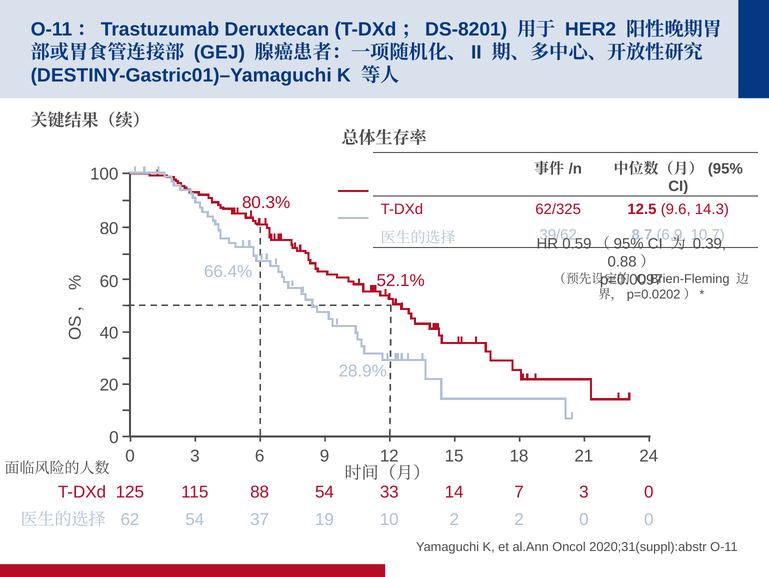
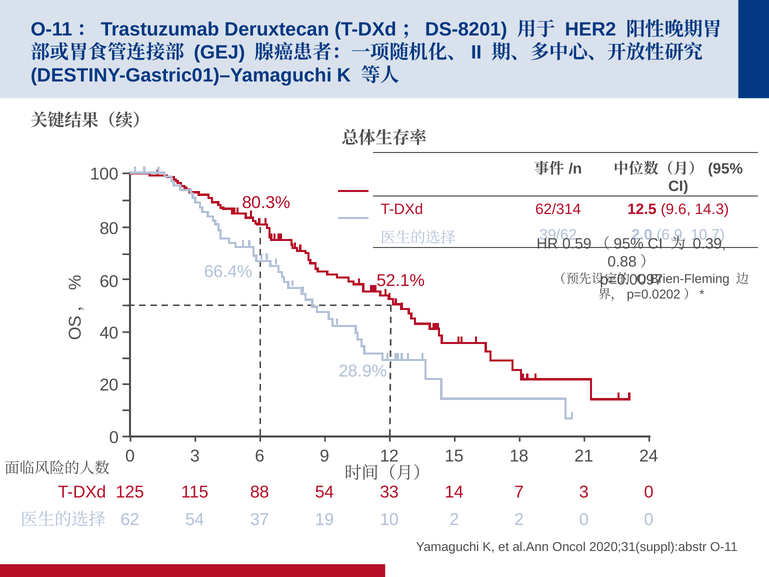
62/325: 62/325 -> 62/314
8.7: 8.7 -> 2.0
